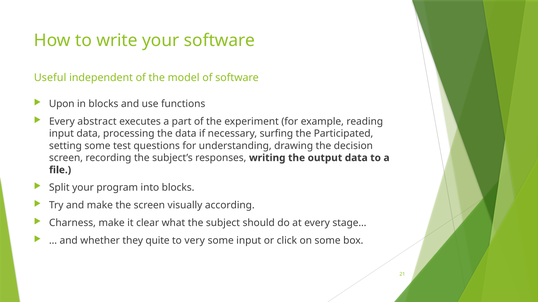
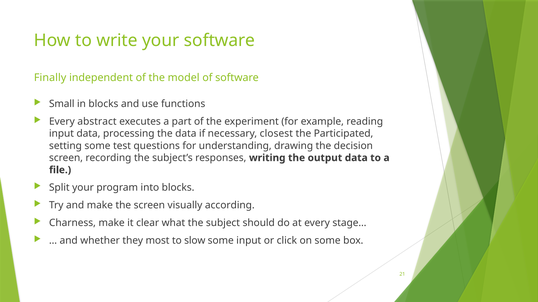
Useful: Useful -> Finally
Upon: Upon -> Small
surfing: surfing -> closest
quite: quite -> most
very: very -> slow
